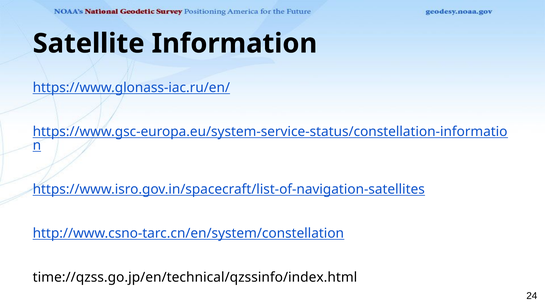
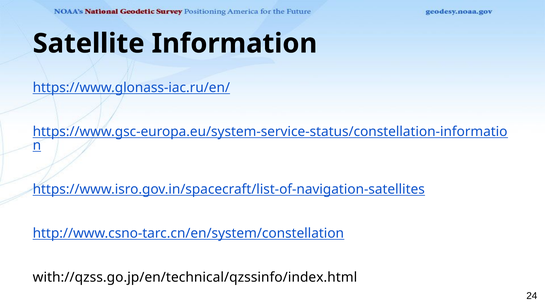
time://qzss.go.jp/en/technical/qzssinfo/index.html: time://qzss.go.jp/en/technical/qzssinfo/index.html -> with://qzss.go.jp/en/technical/qzssinfo/index.html
